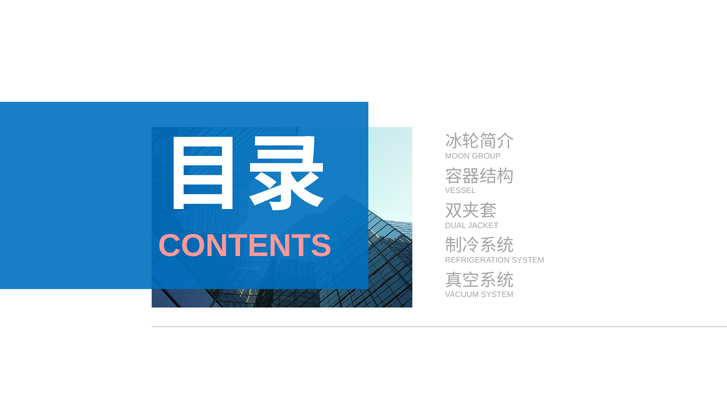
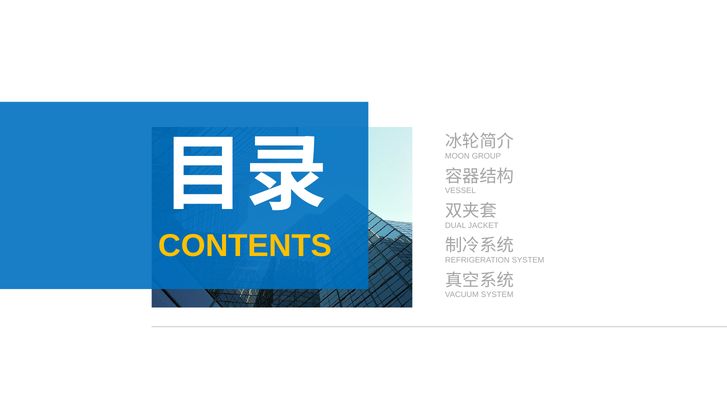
CONTENTS colour: pink -> yellow
